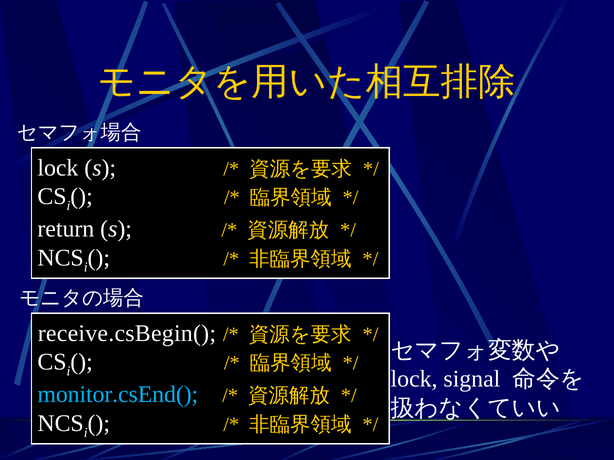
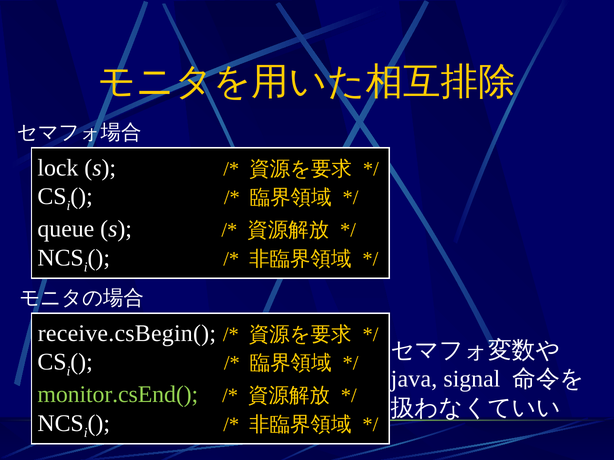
return: return -> queue
lock at (414, 379): lock -> java
monitor.csEnd( colour: light blue -> light green
